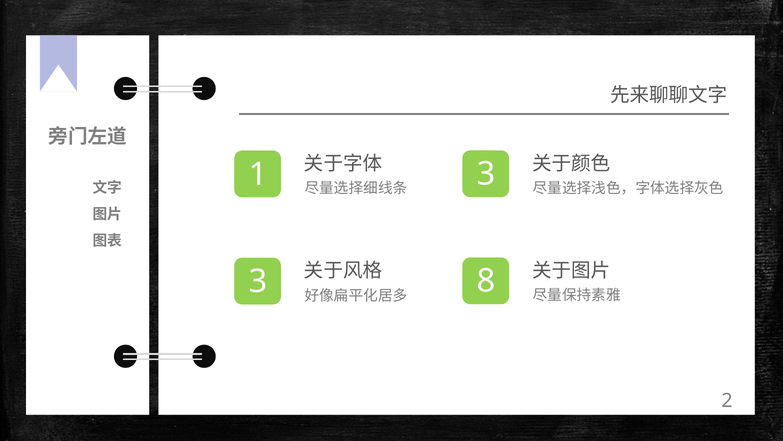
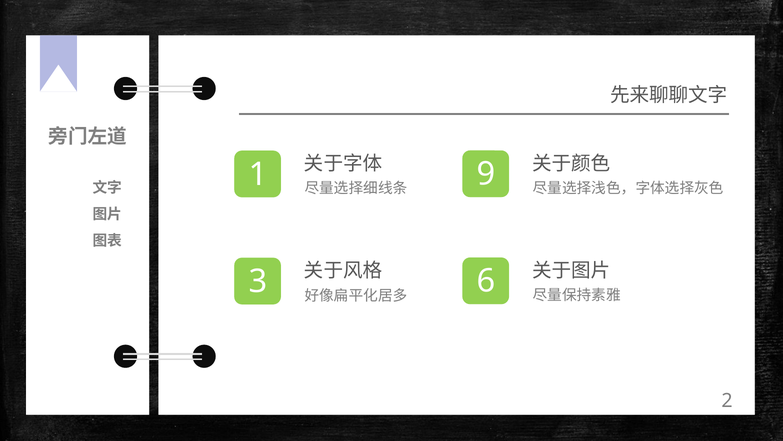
3 at (486, 174): 3 -> 9
8: 8 -> 6
